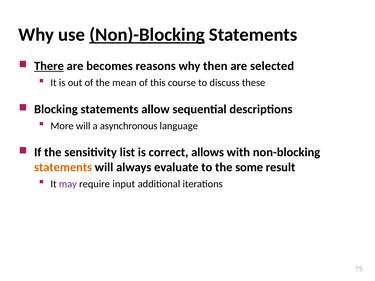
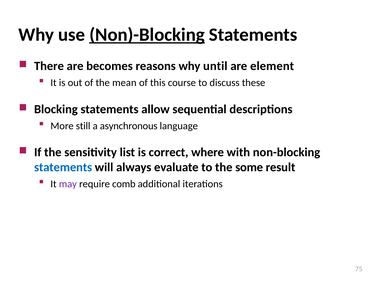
There underline: present -> none
then: then -> until
selected: selected -> element
More will: will -> still
allows: allows -> where
statements at (63, 167) colour: orange -> blue
input: input -> comb
